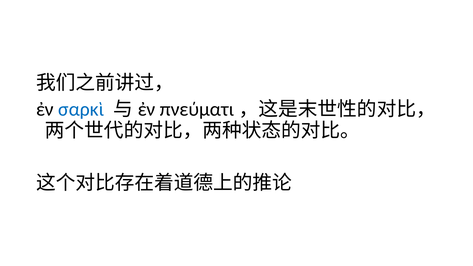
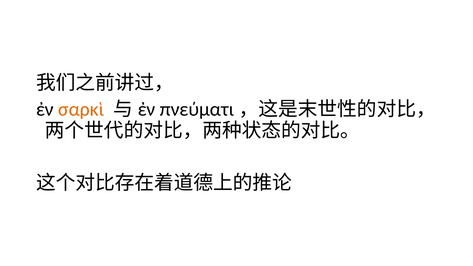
σαρκὶ colour: blue -> orange
